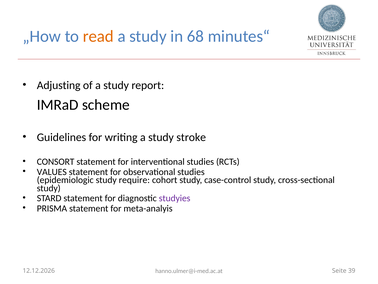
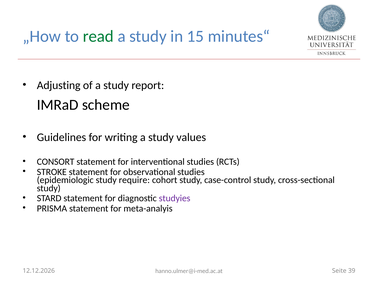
read colour: orange -> green
68: 68 -> 15
stroke: stroke -> values
VALUES: VALUES -> STROKE
